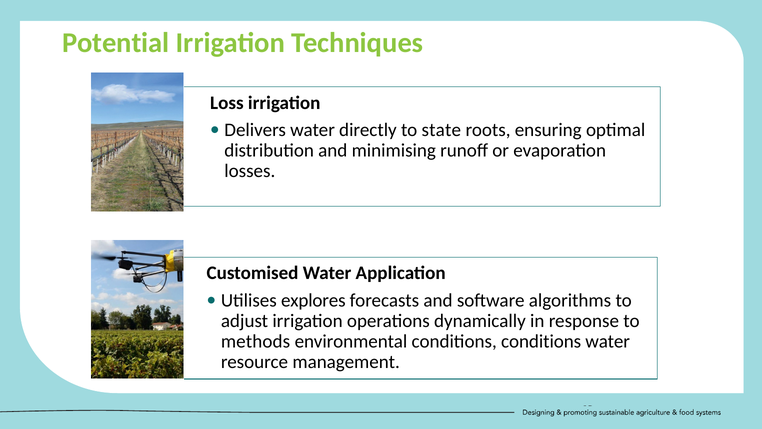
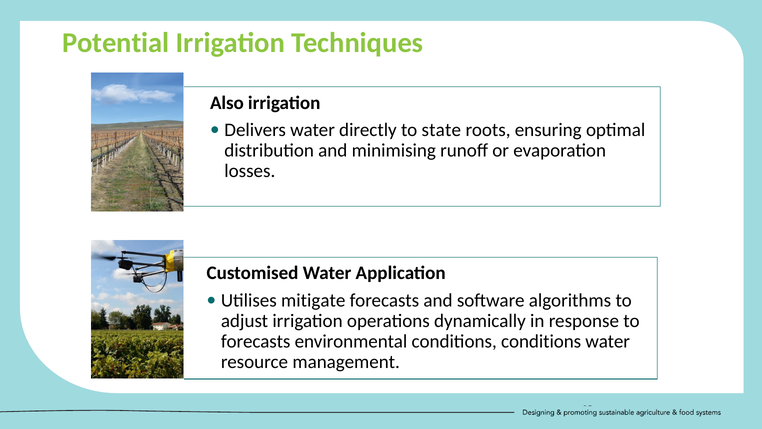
Loss: Loss -> Also
explores: explores -> mitigate
methods at (256, 341): methods -> forecasts
